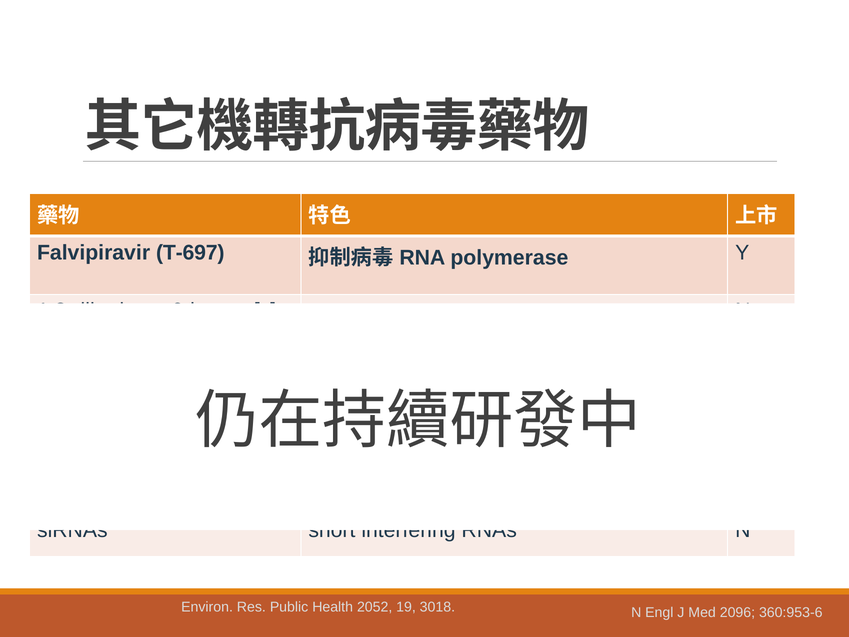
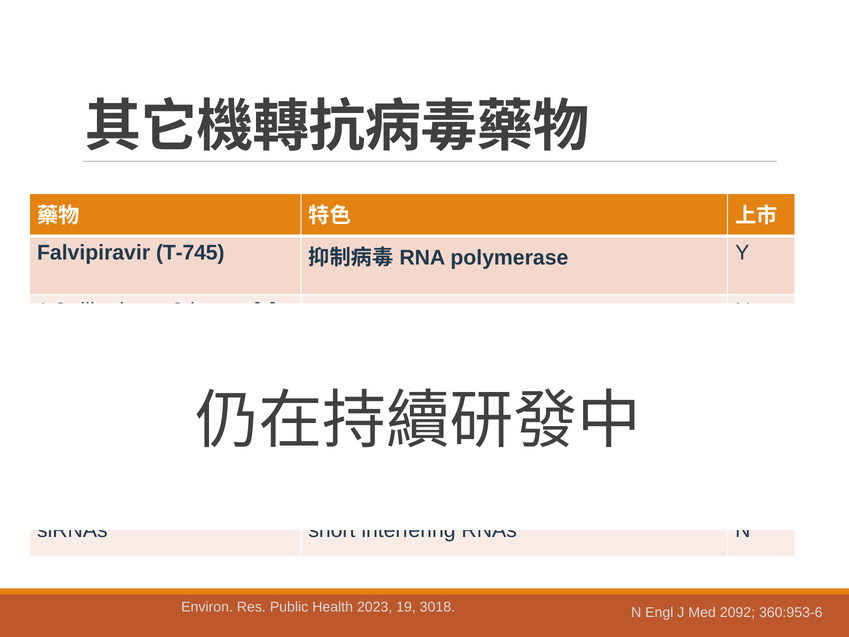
T-697: T-697 -> T-745
2052: 2052 -> 2023
2096: 2096 -> 2092
